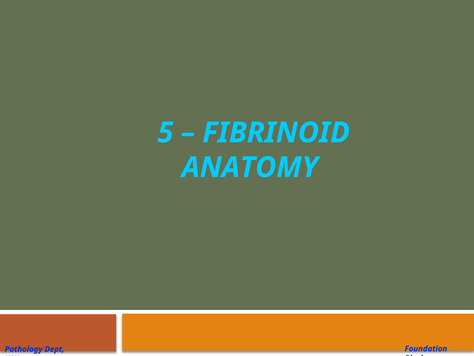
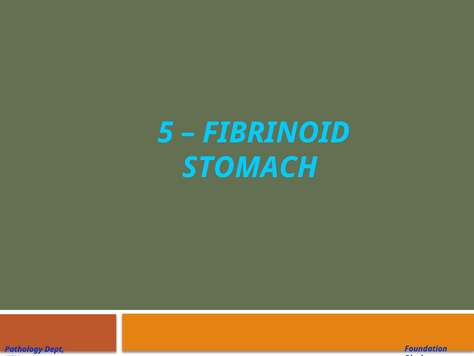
ANATOMY: ANATOMY -> STOMACH
